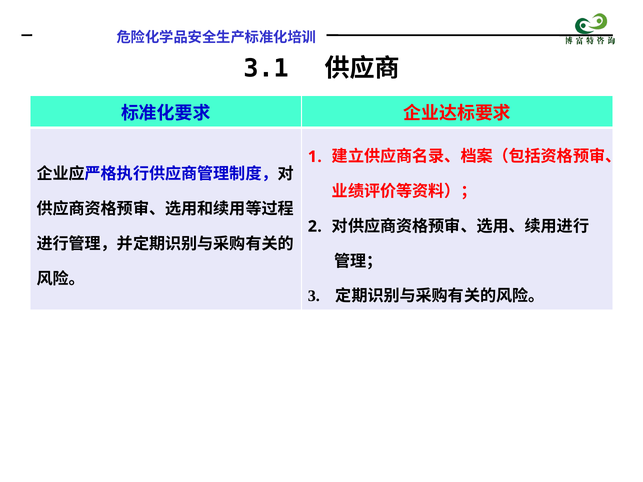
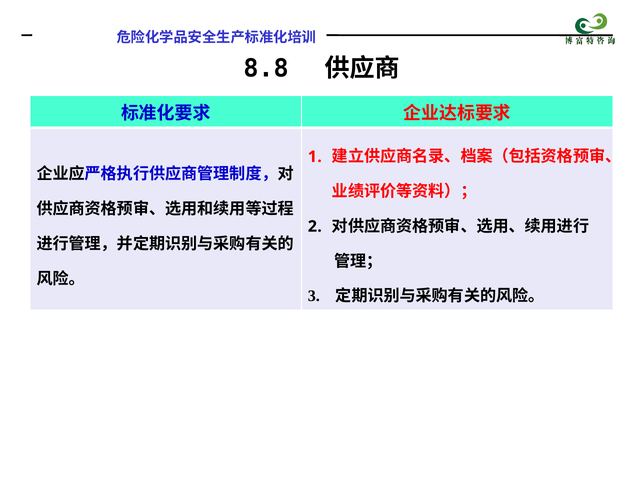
3.1: 3.1 -> 8.8
